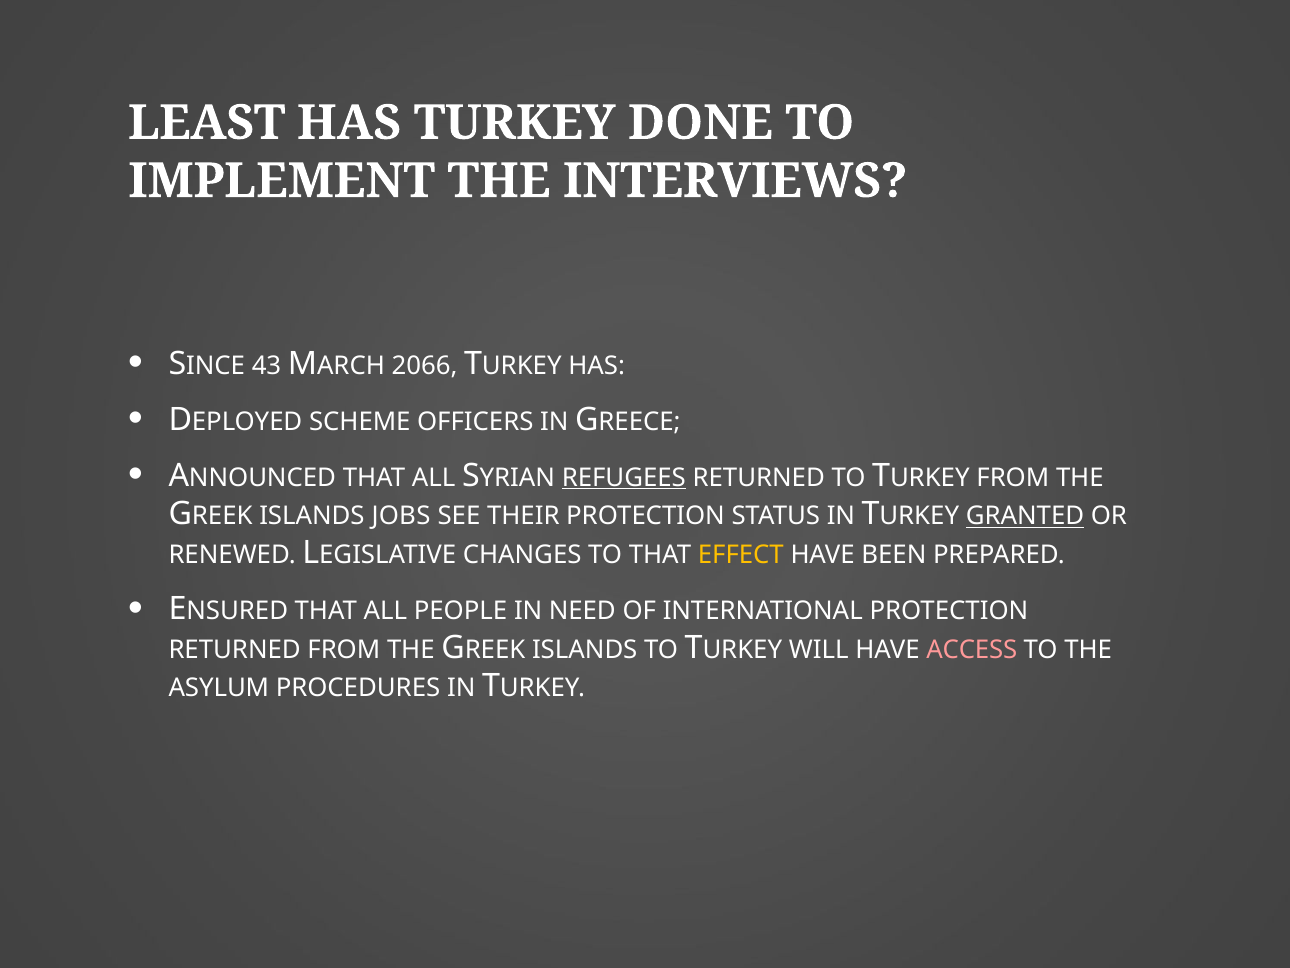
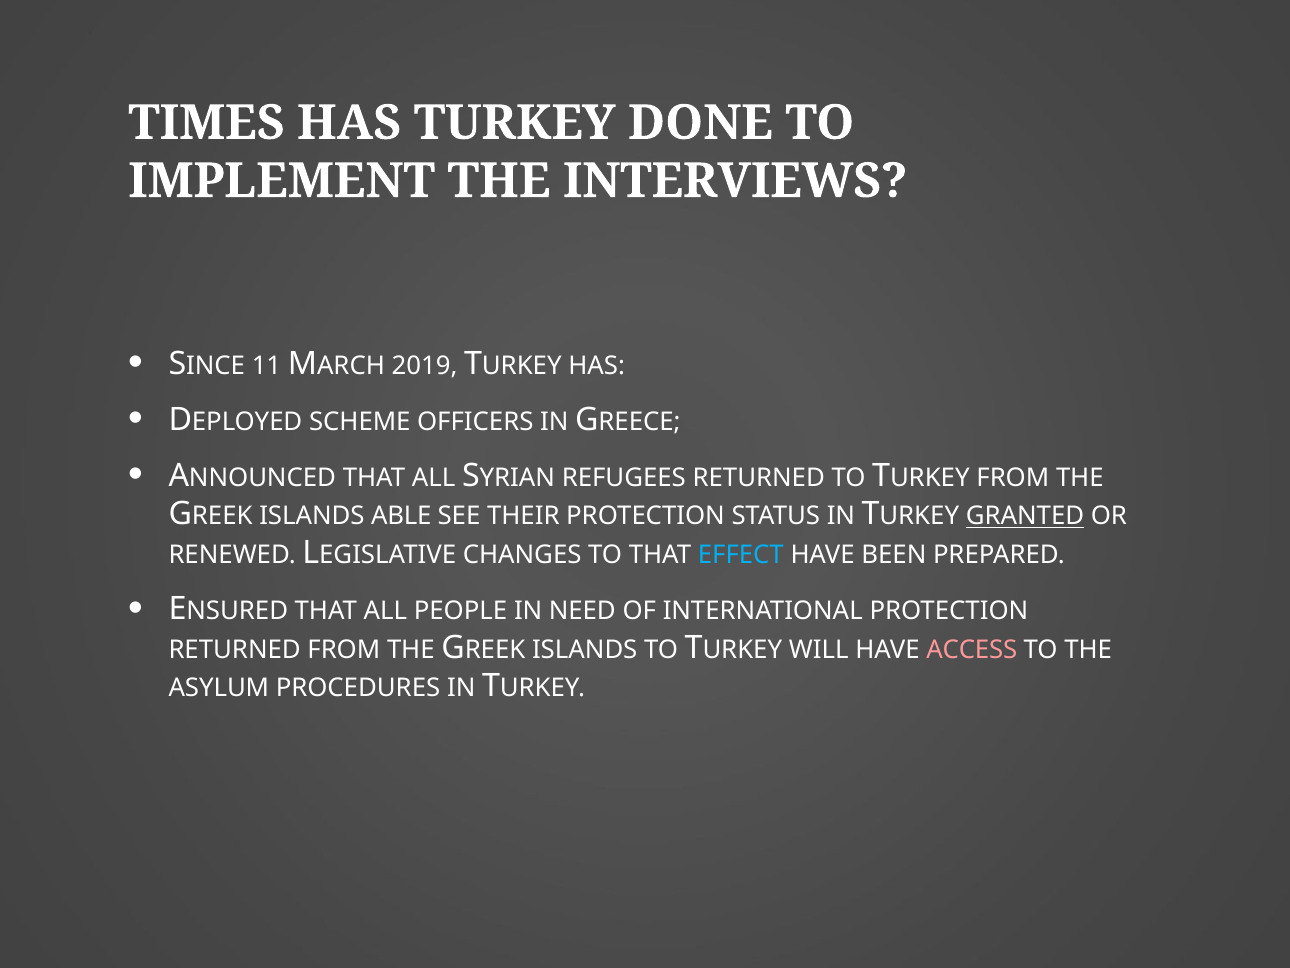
LEAST: LEAST -> TIMES
43: 43 -> 11
2066: 2066 -> 2019
REFUGEES underline: present -> none
JOBS: JOBS -> ABLE
EFFECT colour: yellow -> light blue
